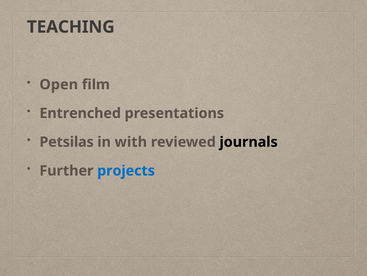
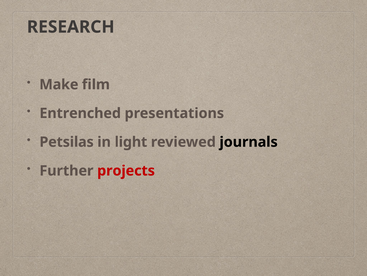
TEACHING: TEACHING -> RESEARCH
Open: Open -> Make
with: with -> light
projects colour: blue -> red
